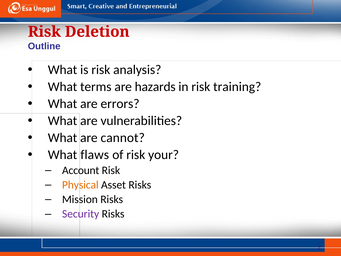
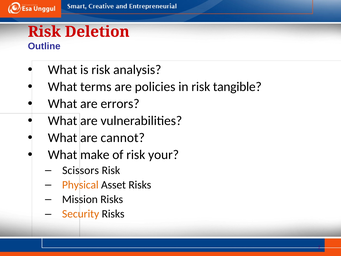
hazards: hazards -> policies
training: training -> tangible
flaws: flaws -> make
Account: Account -> Scissors
Security colour: purple -> orange
